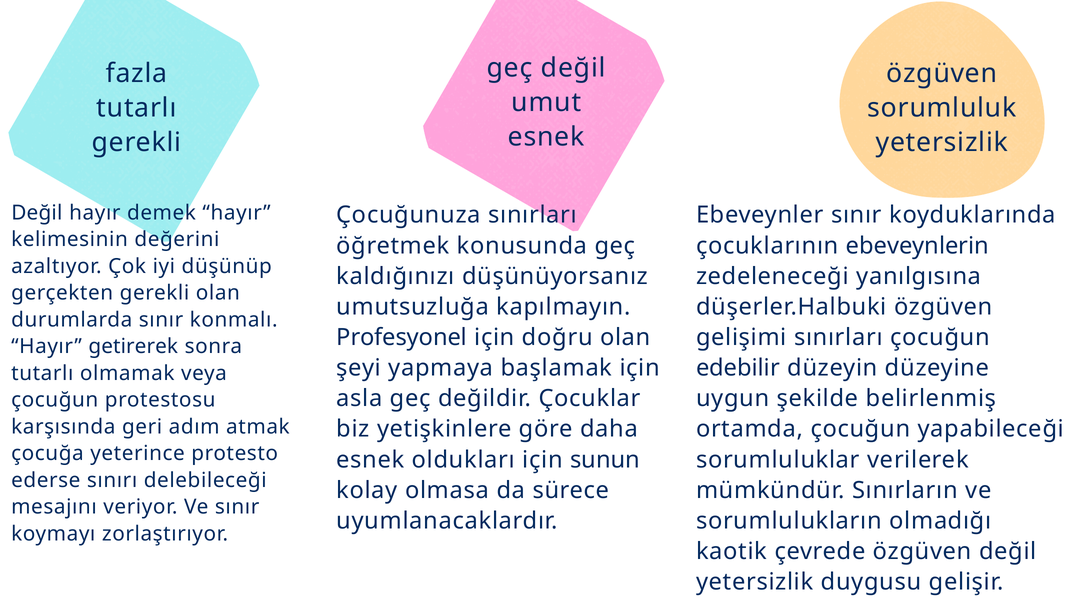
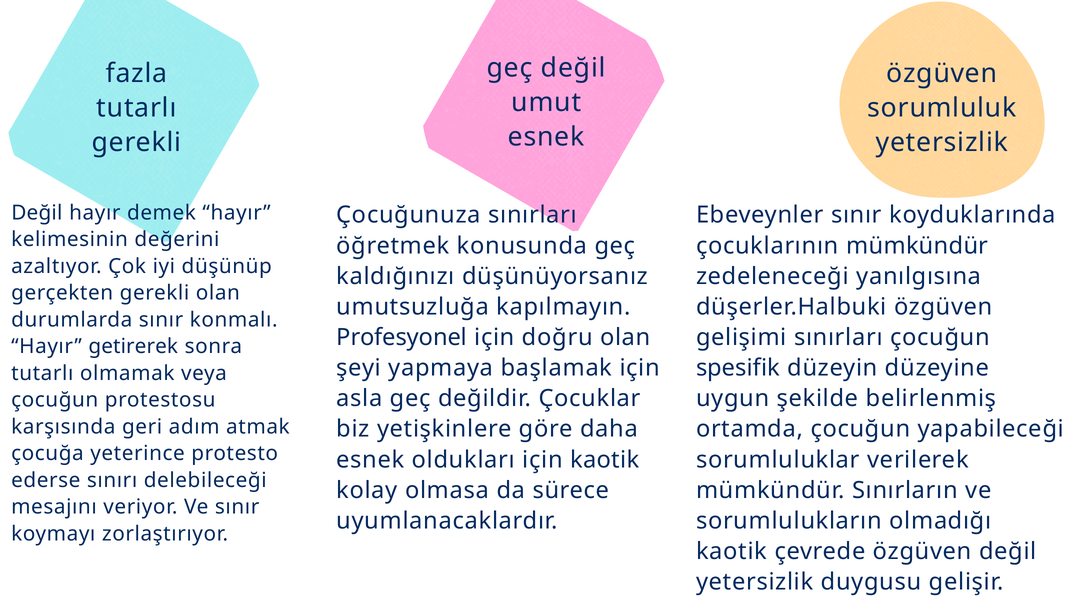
çocuklarının ebeveynlerin: ebeveynlerin -> mümkündür
edebilir: edebilir -> spesifik
için sunun: sunun -> kaotik
